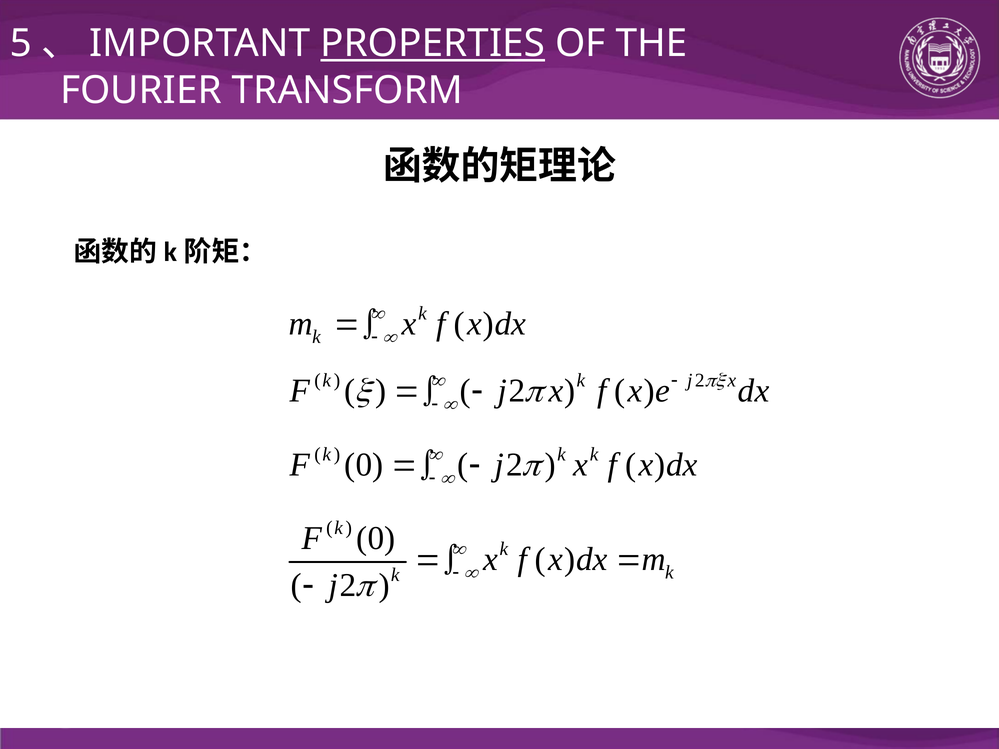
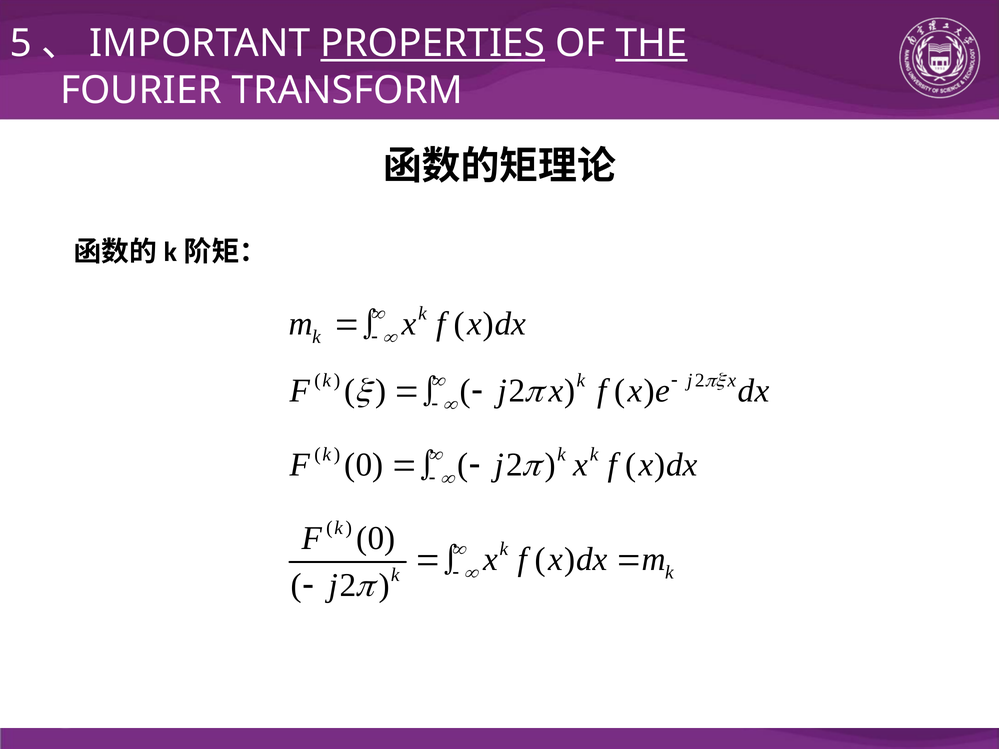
THE underline: none -> present
